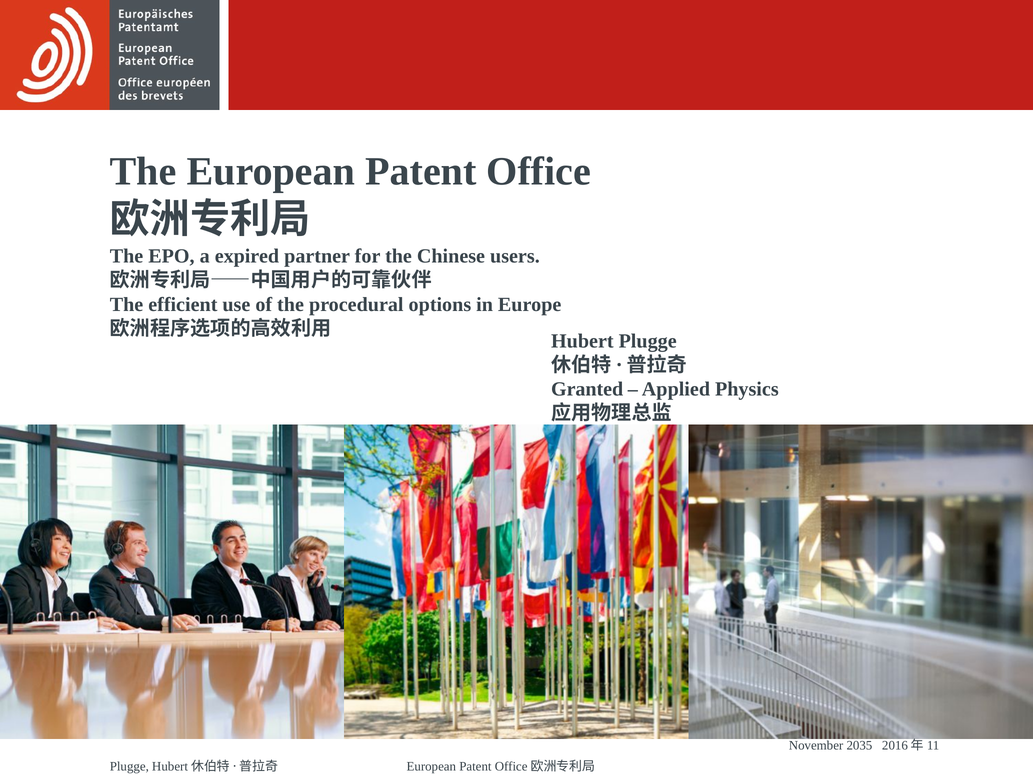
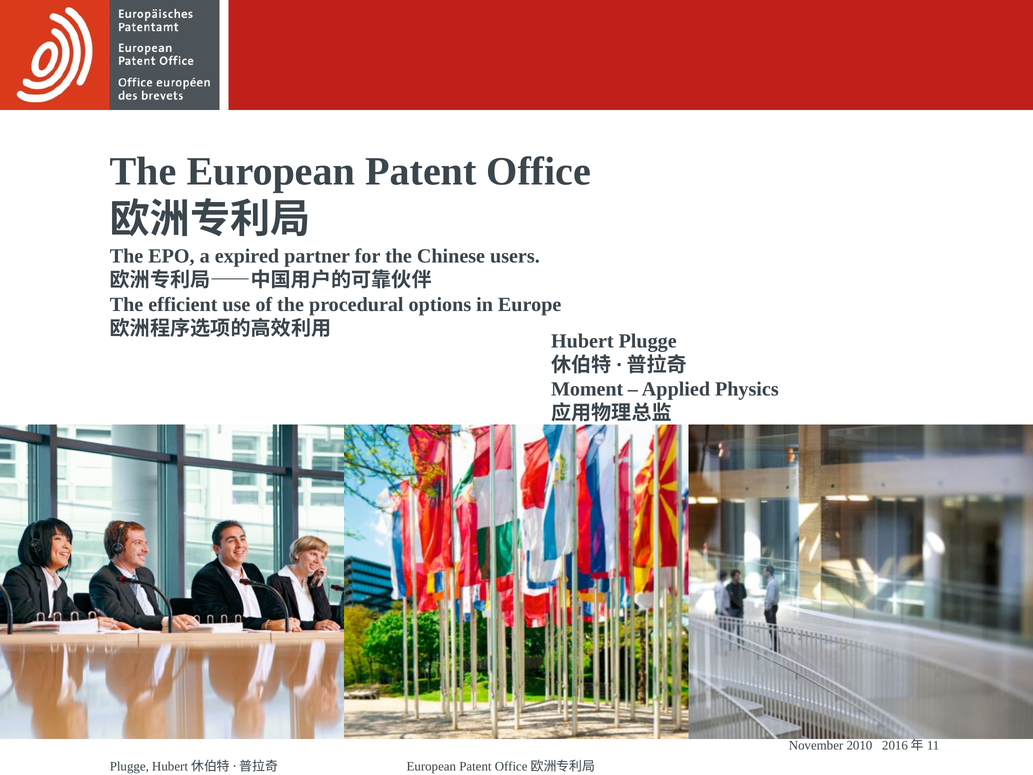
Granted: Granted -> Moment
2035: 2035 -> 2010
